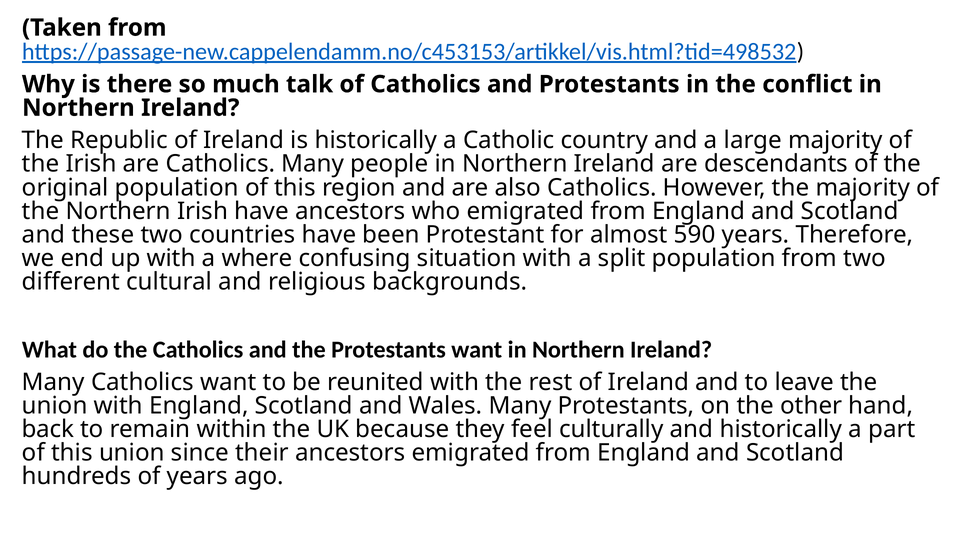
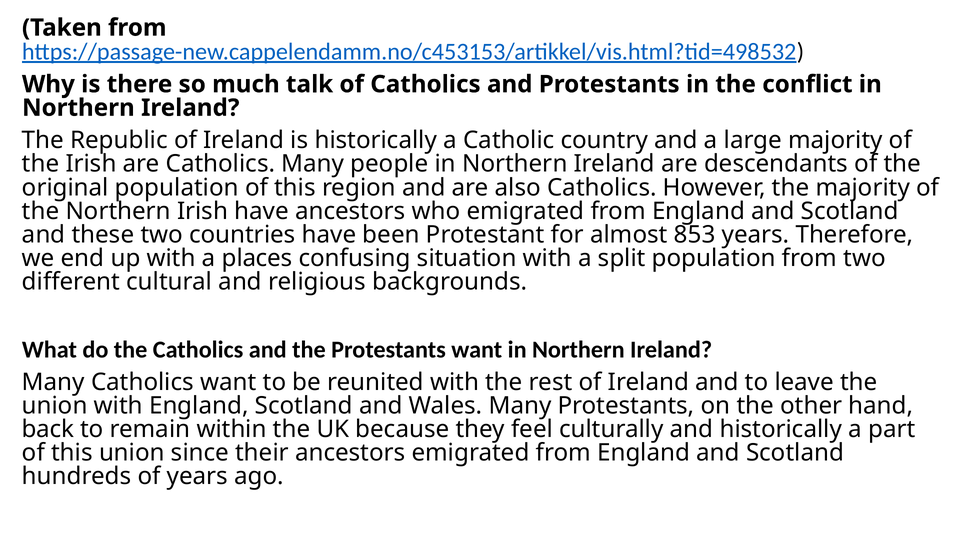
590: 590 -> 853
where: where -> places
